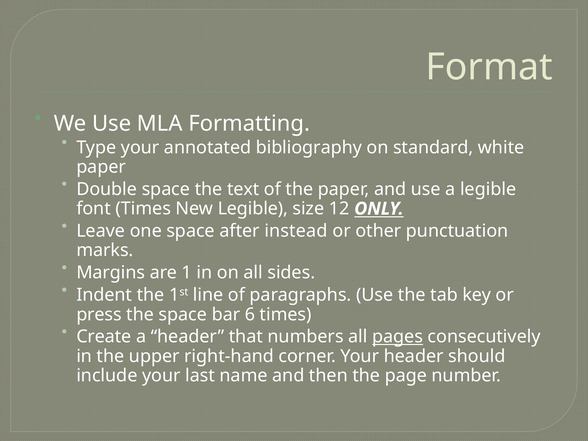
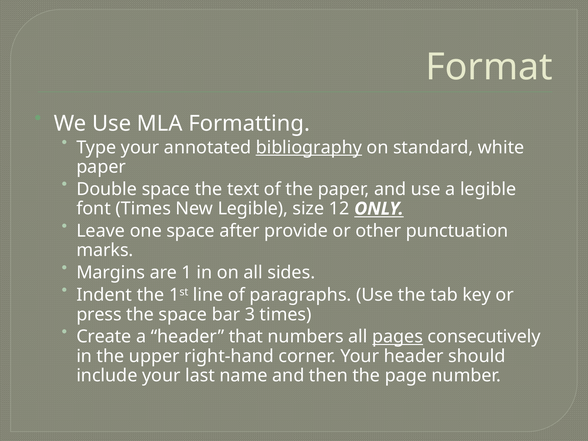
bibliography underline: none -> present
instead: instead -> provide
6: 6 -> 3
